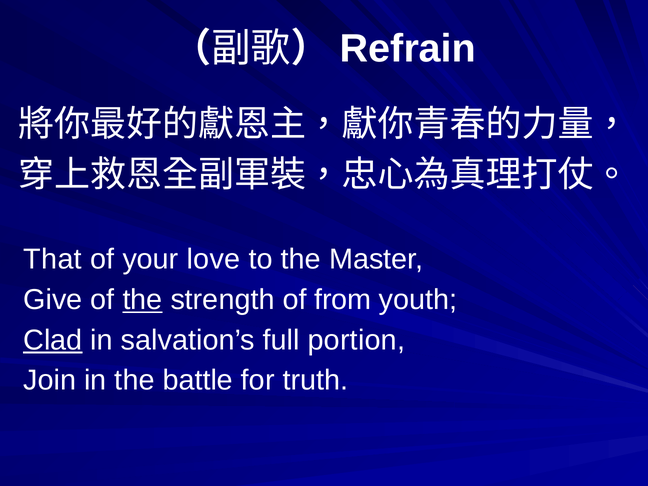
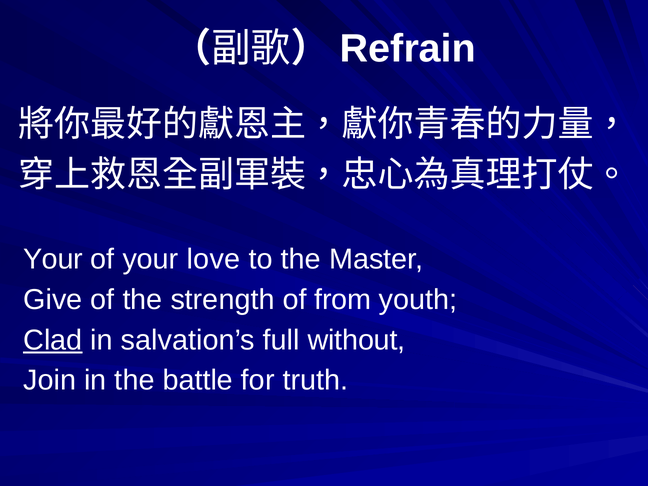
That at (53, 259): That -> Your
the at (143, 300) underline: present -> none
portion: portion -> without
